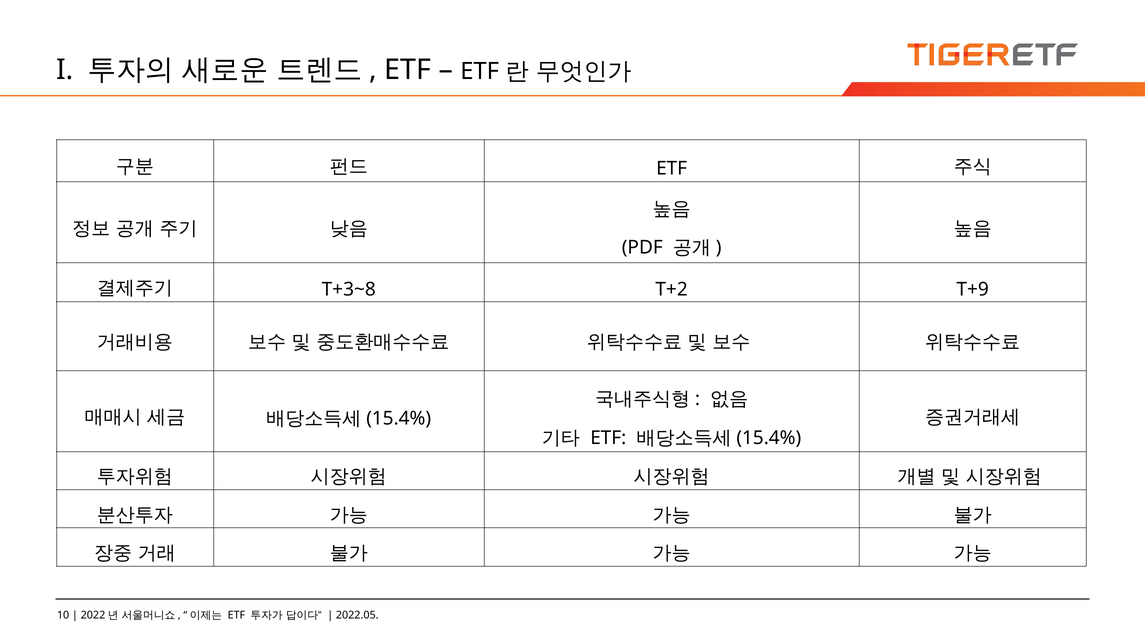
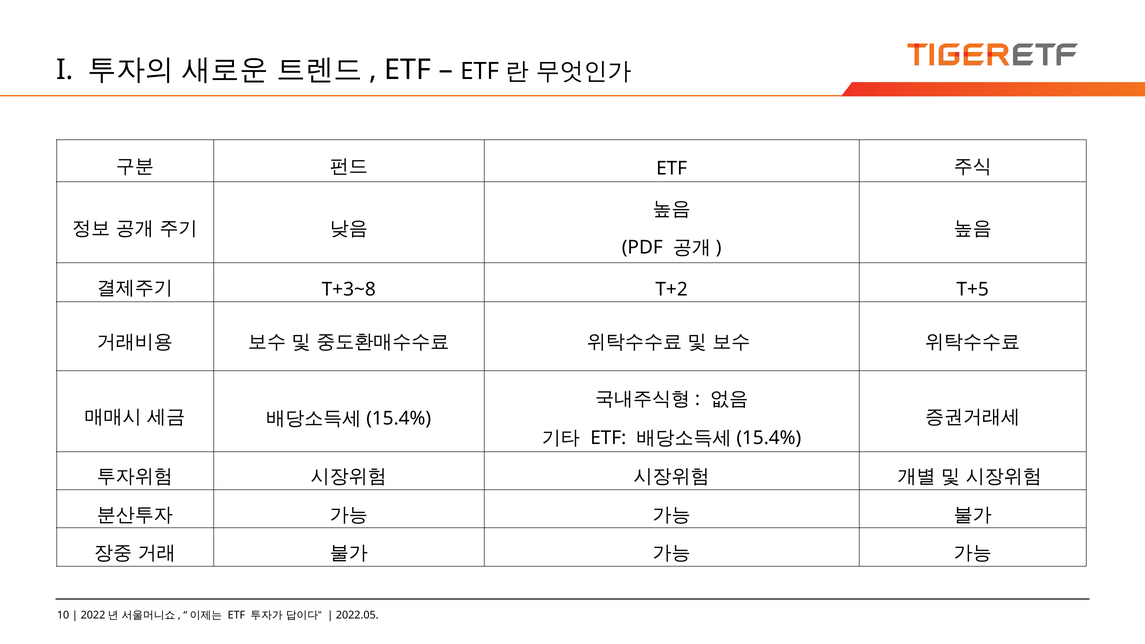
T+9: T+9 -> T+5
